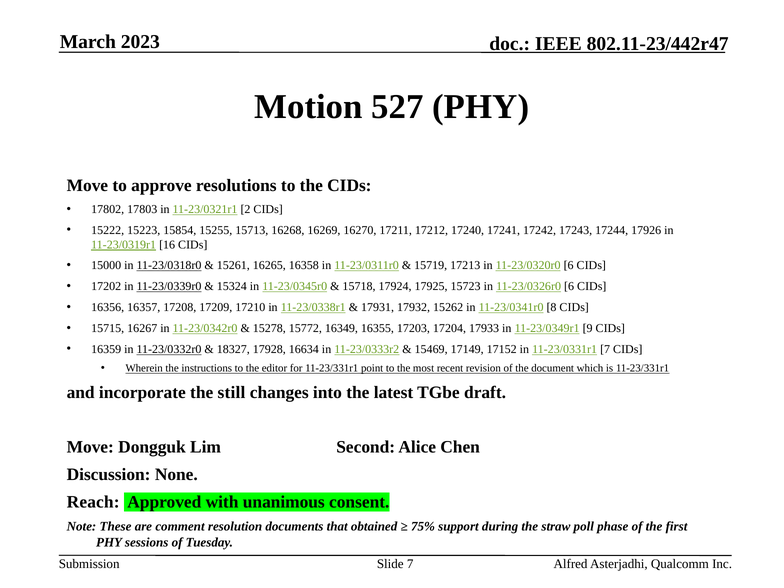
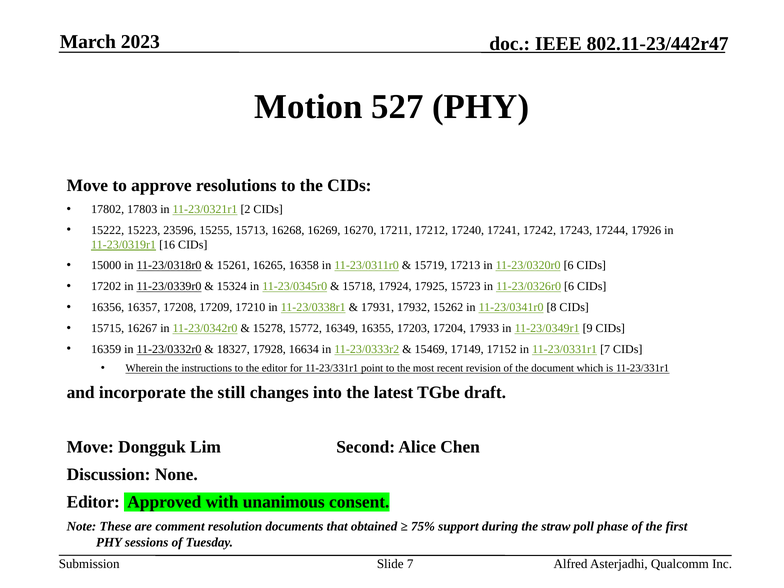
15854: 15854 -> 23596
Reach at (93, 502): Reach -> Editor
